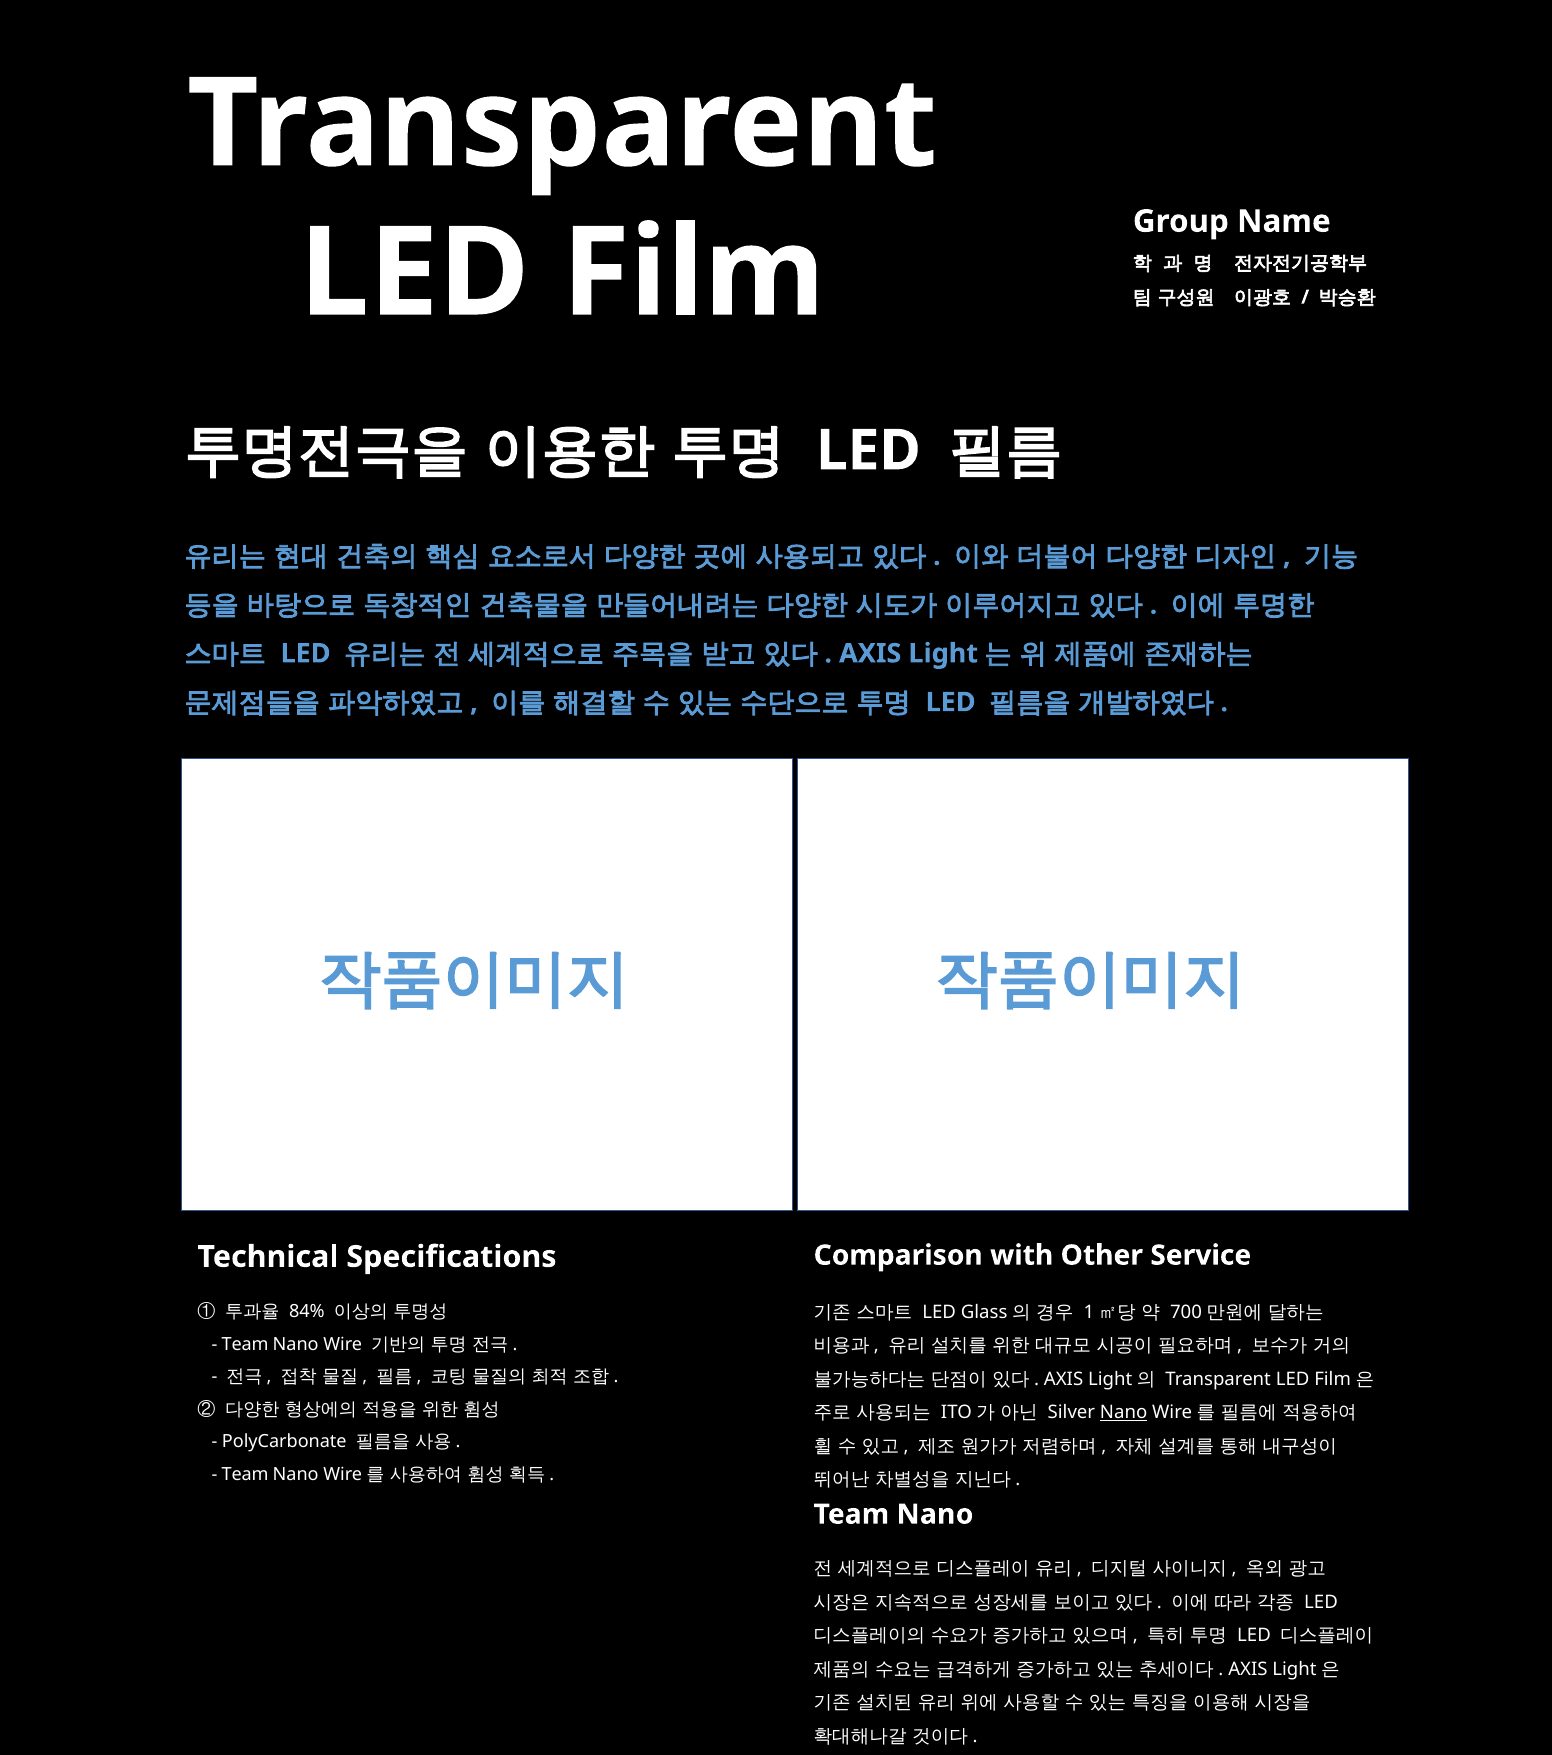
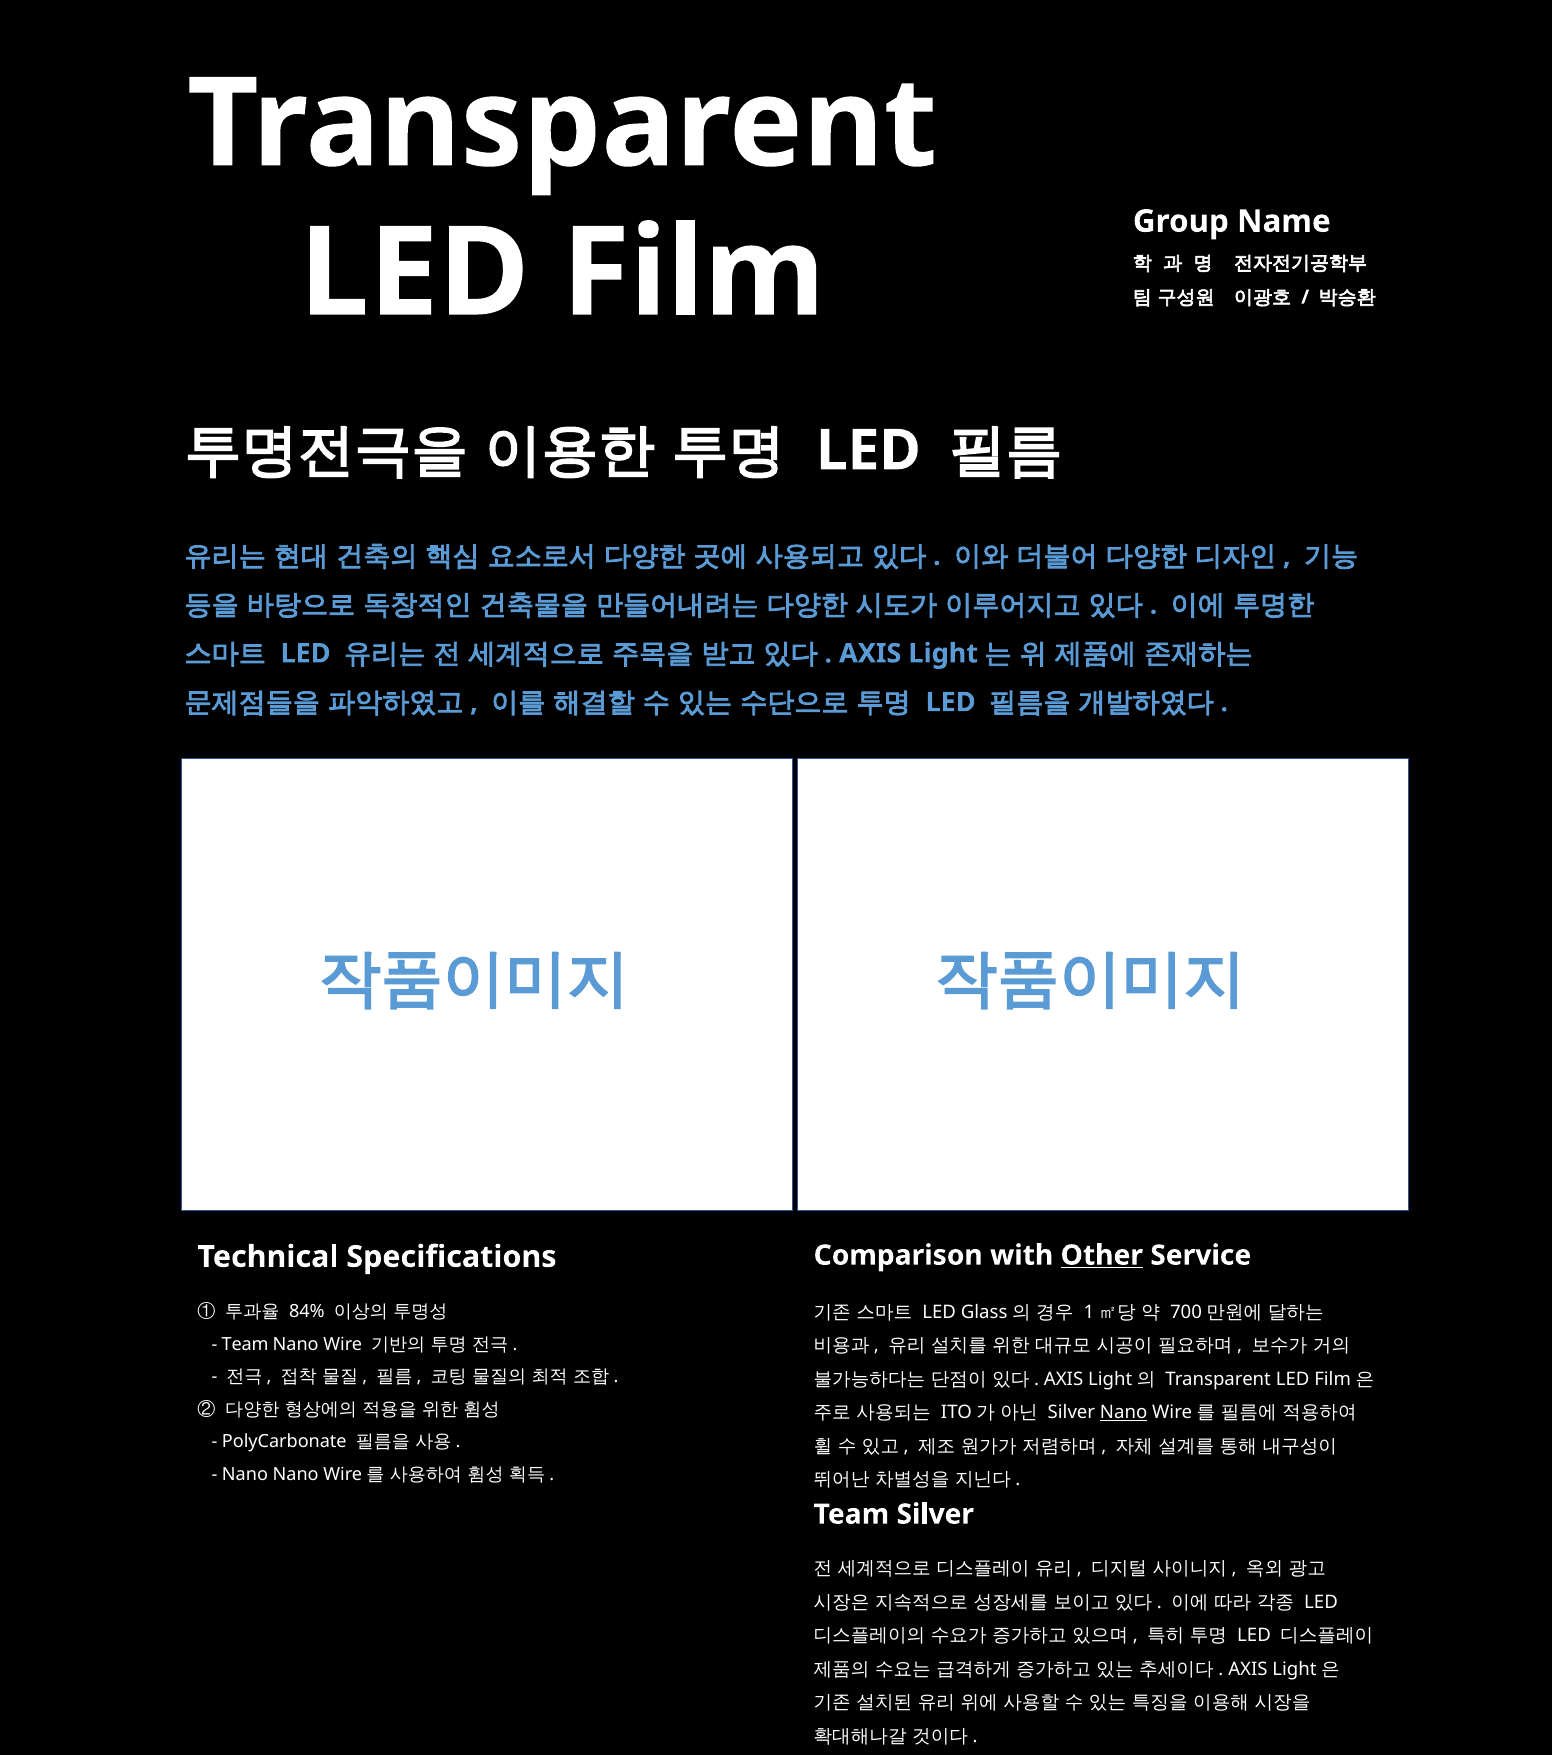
Other underline: none -> present
Team at (245, 1474): Team -> Nano
Nano at (935, 1514): Nano -> Silver
